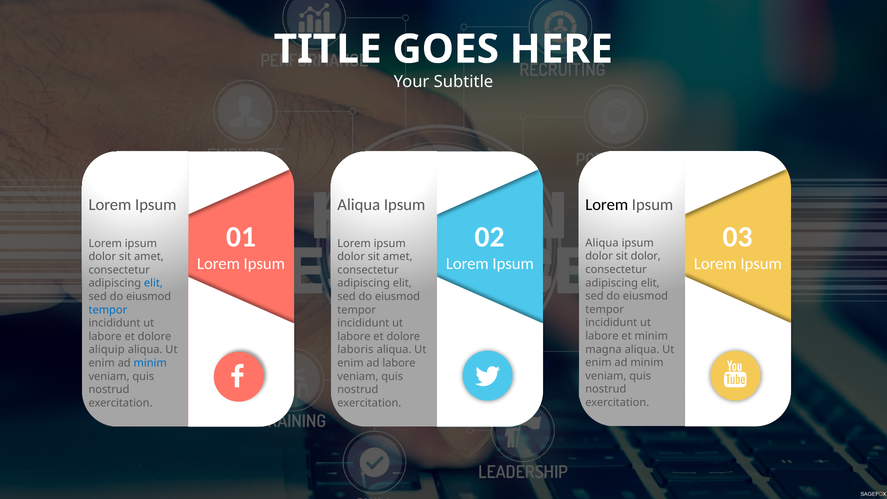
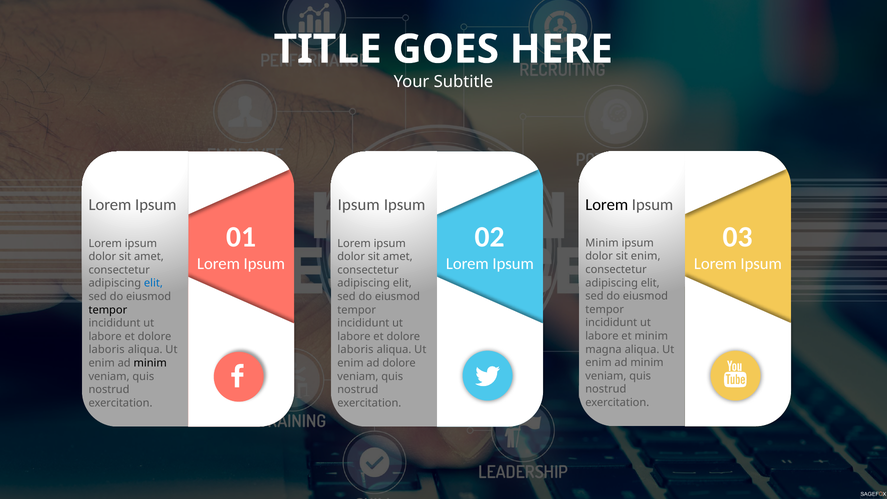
Aliqua at (359, 205): Aliqua -> Ipsum
Aliqua at (602, 243): Aliqua -> Minim
sit dolor: dolor -> enim
tempor at (108, 310) colour: blue -> black
aliquip at (107, 350): aliquip -> laboris
minim at (150, 363) colour: blue -> black
ad labore: labore -> dolore
